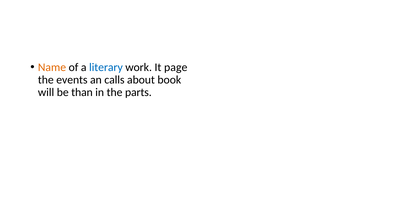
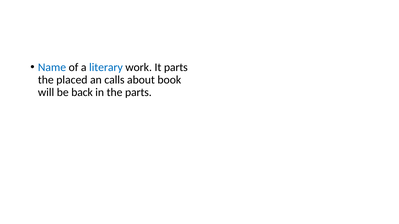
Name colour: orange -> blue
It page: page -> parts
events: events -> placed
than: than -> back
